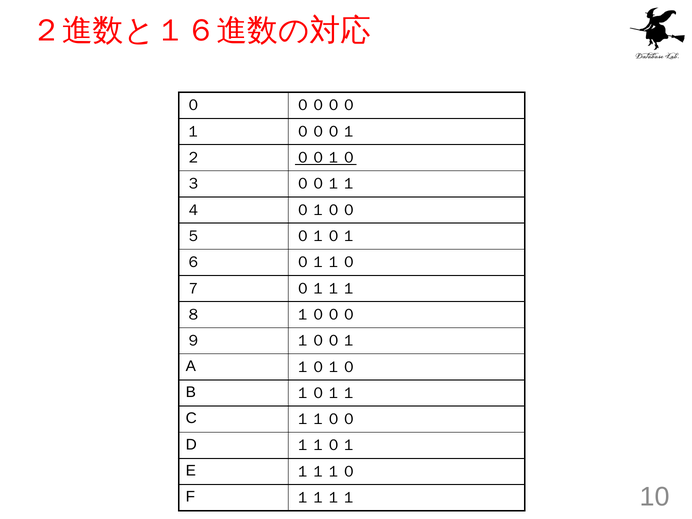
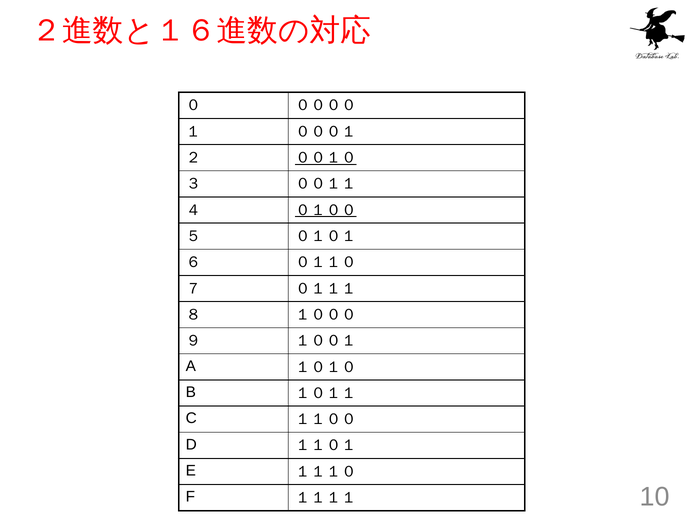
０１００ underline: none -> present
